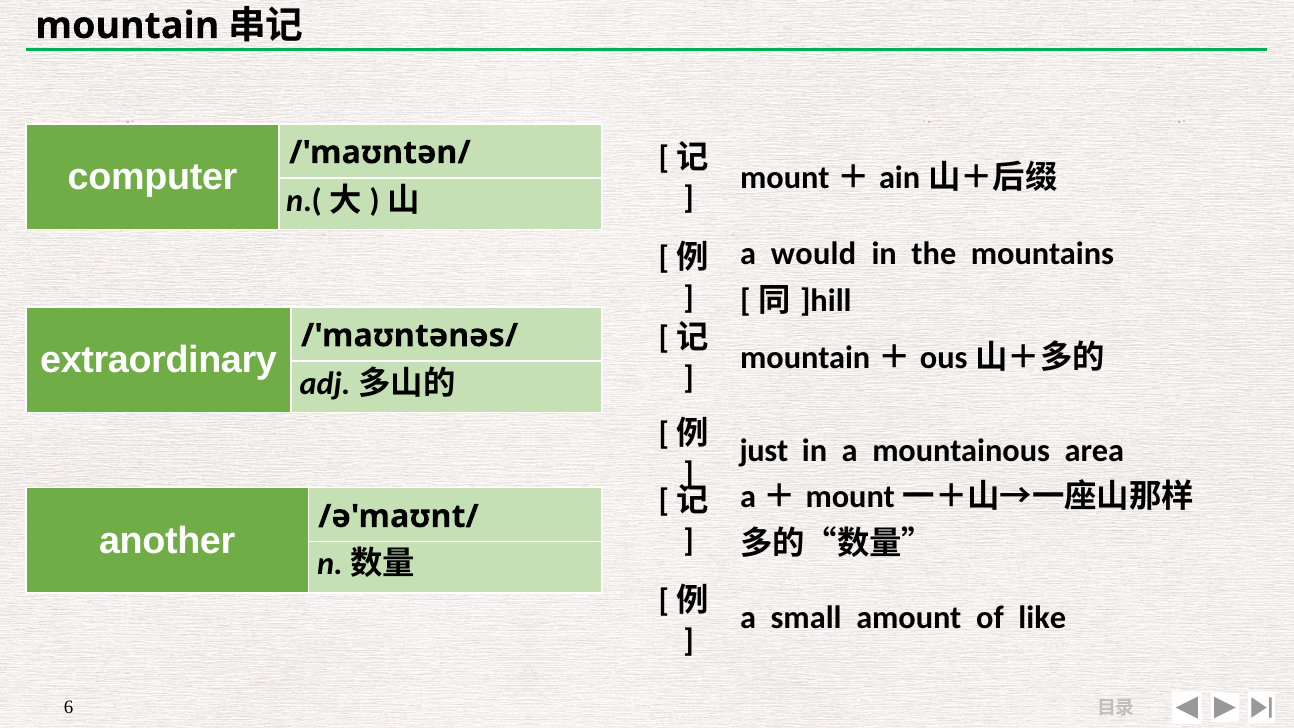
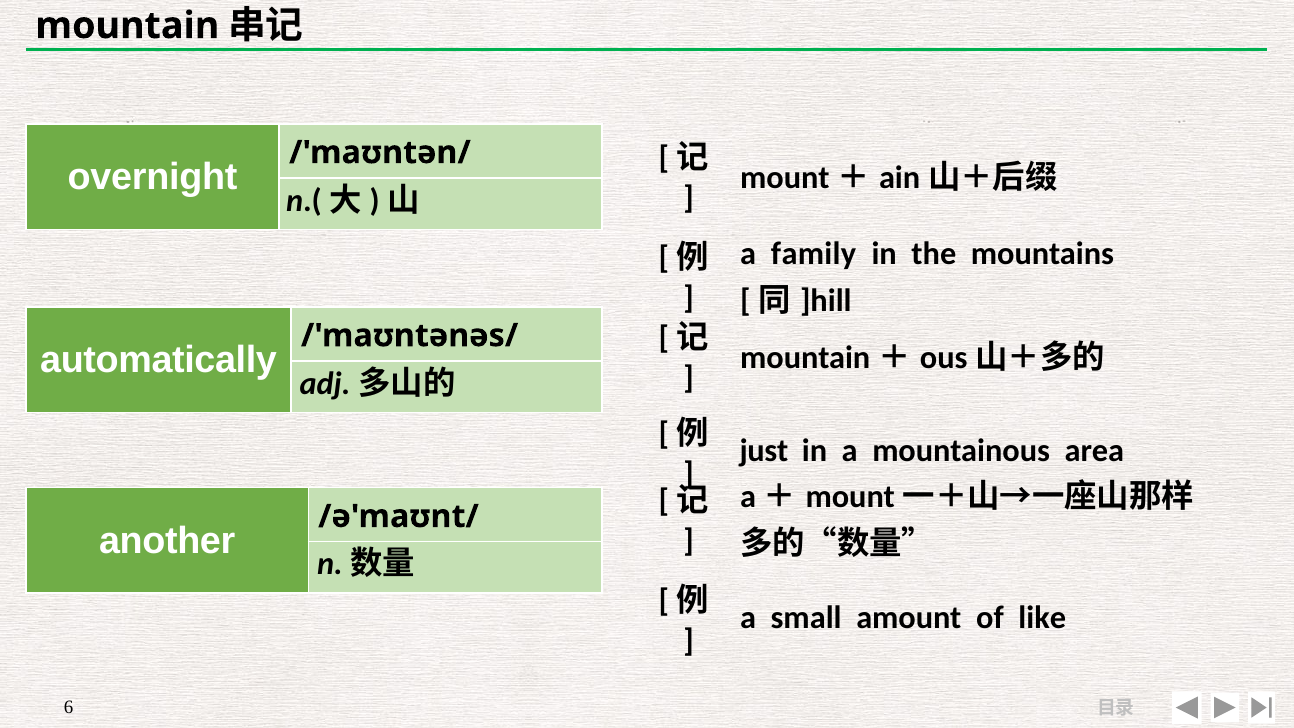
computer: computer -> overnight
would: would -> family
extraordinary: extraordinary -> automatically
